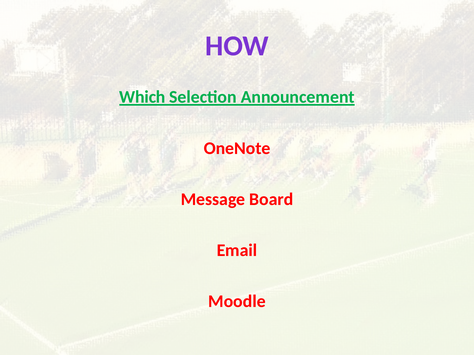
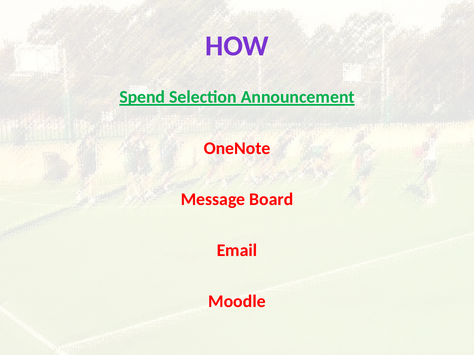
Which: Which -> Spend
